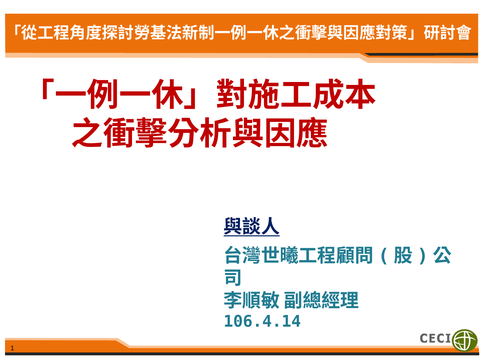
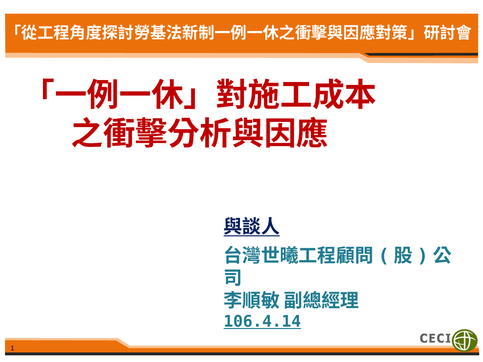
106.4.14 underline: none -> present
